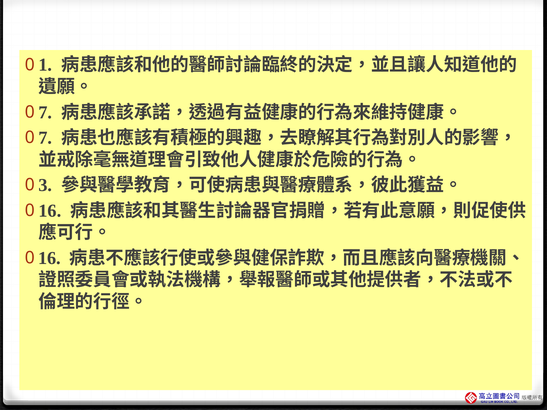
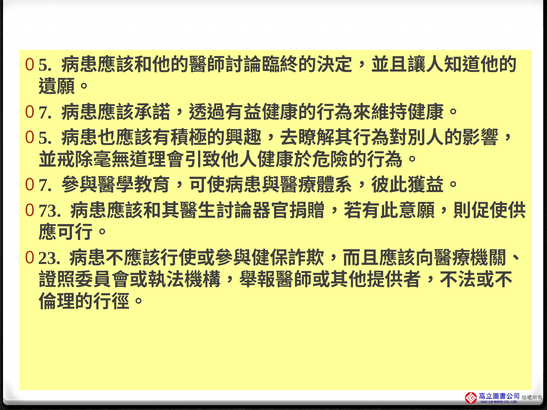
1 at (45, 65): 1 -> 5
7 at (45, 138): 7 -> 5
3 at (45, 185): 3 -> 7
16 at (50, 211): 16 -> 73
16 at (49, 258): 16 -> 23
